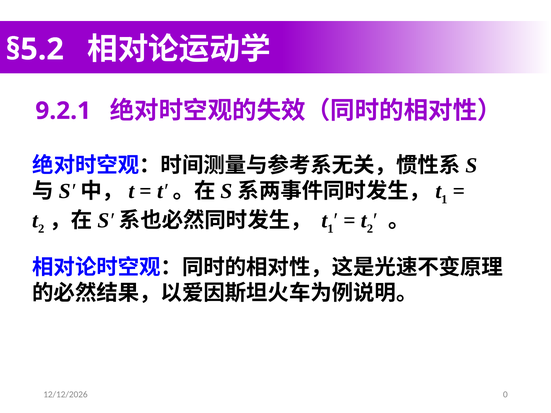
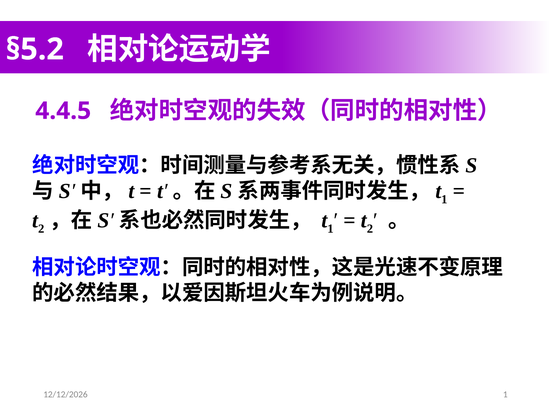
9.2.1: 9.2.1 -> 4.4.5
0 at (505, 395): 0 -> 1
